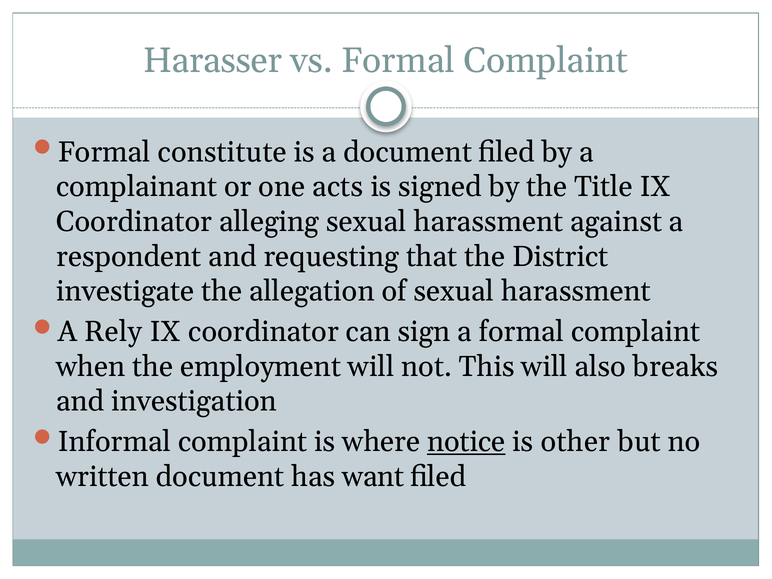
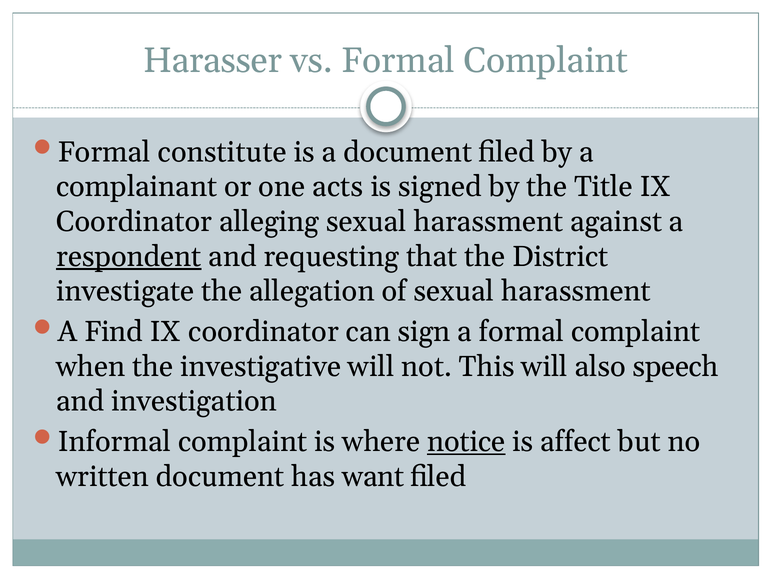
respondent underline: none -> present
Rely: Rely -> Find
employment: employment -> investigative
breaks: breaks -> speech
other: other -> affect
